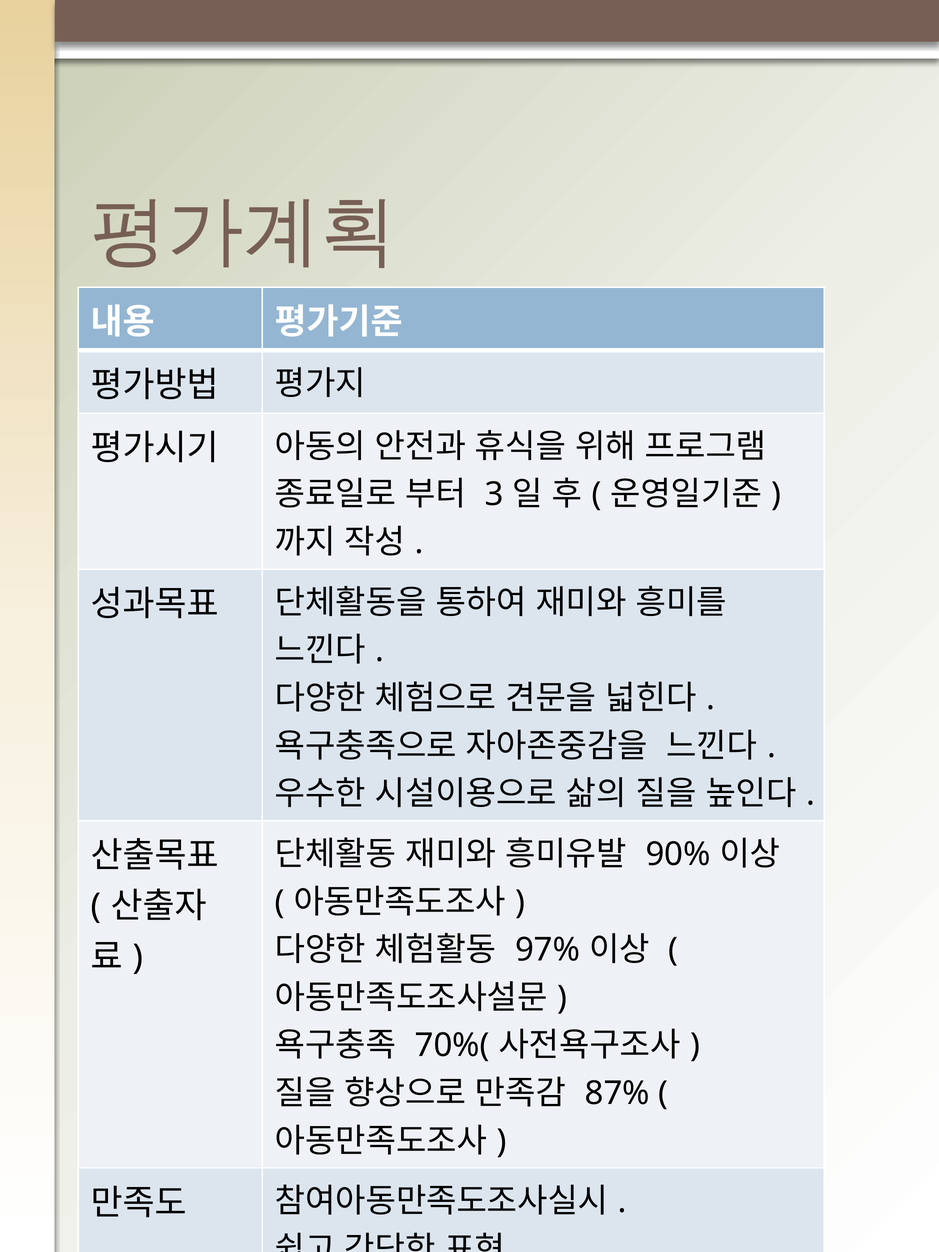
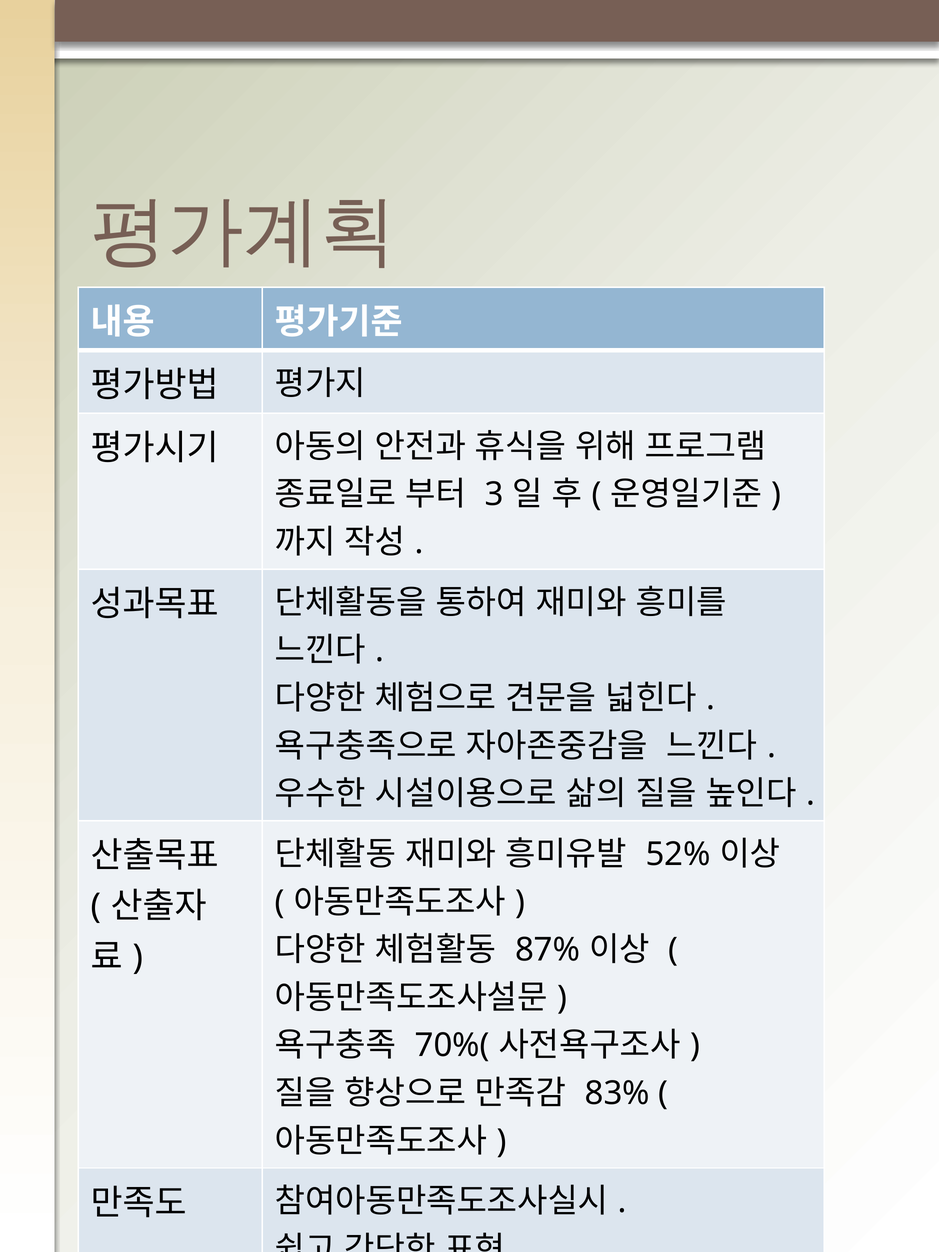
90%: 90% -> 52%
97%: 97% -> 87%
87%: 87% -> 83%
